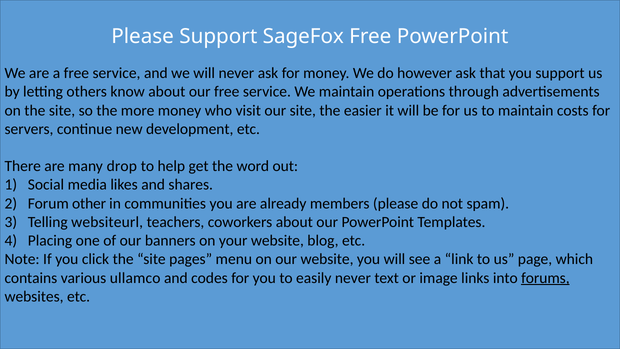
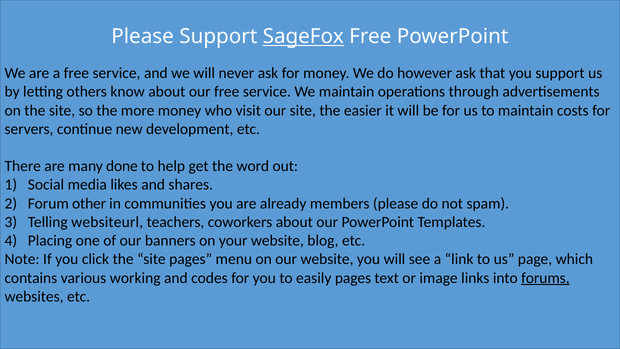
SageFox underline: none -> present
drop: drop -> done
ullamco: ullamco -> working
easily never: never -> pages
